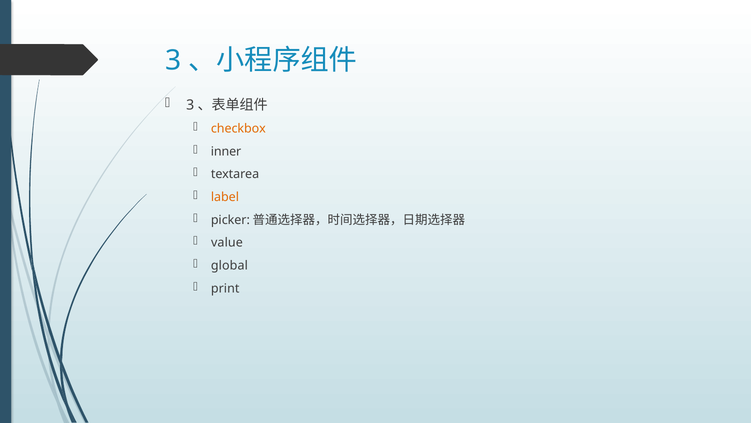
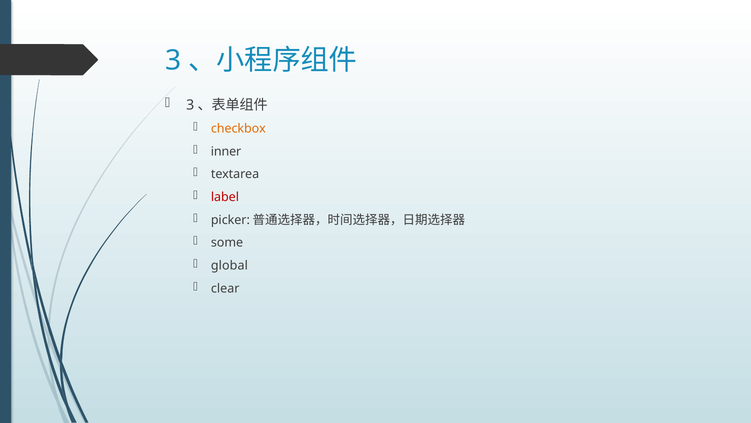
label colour: orange -> red
value: value -> some
print: print -> clear
